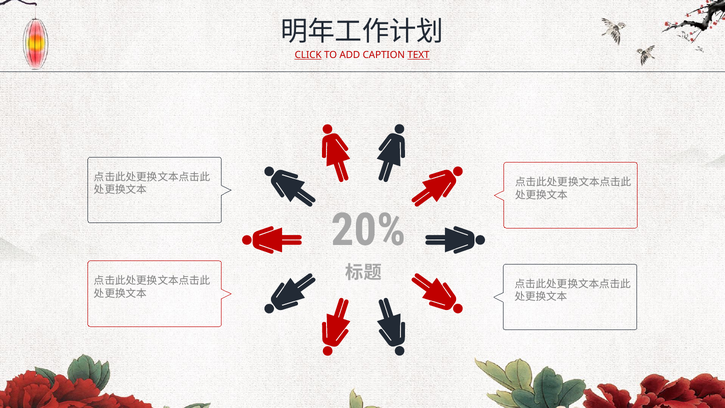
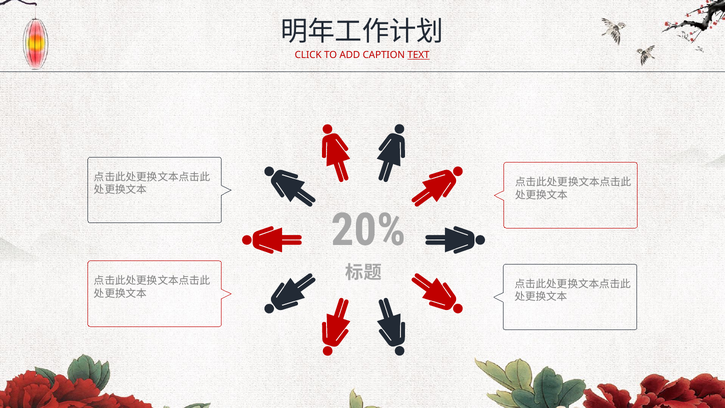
CLICK underline: present -> none
